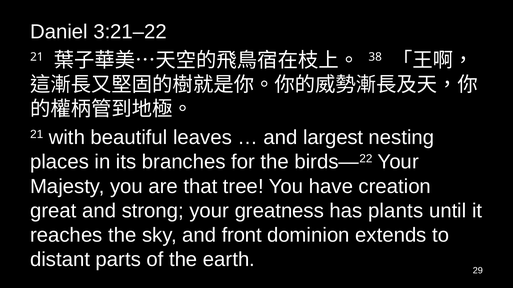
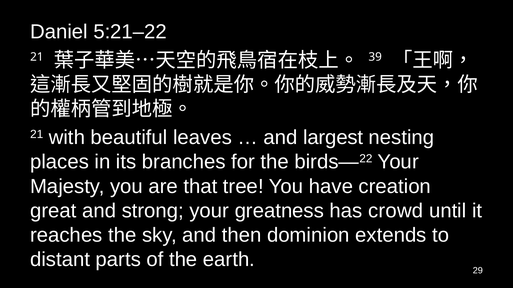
3:21–22: 3:21–22 -> 5:21–22
38: 38 -> 39
plants: plants -> crowd
front: front -> then
